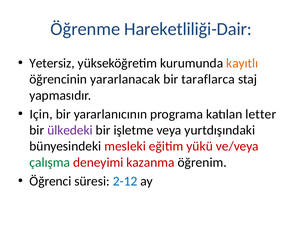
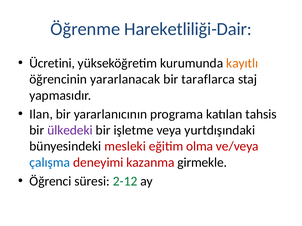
Yetersiz: Yetersiz -> Ücretini
Için: Için -> Ilan
letter: letter -> tahsis
yükü: yükü -> olma
çalışma colour: green -> blue
öğrenim: öğrenim -> girmekle
2-12 colour: blue -> green
